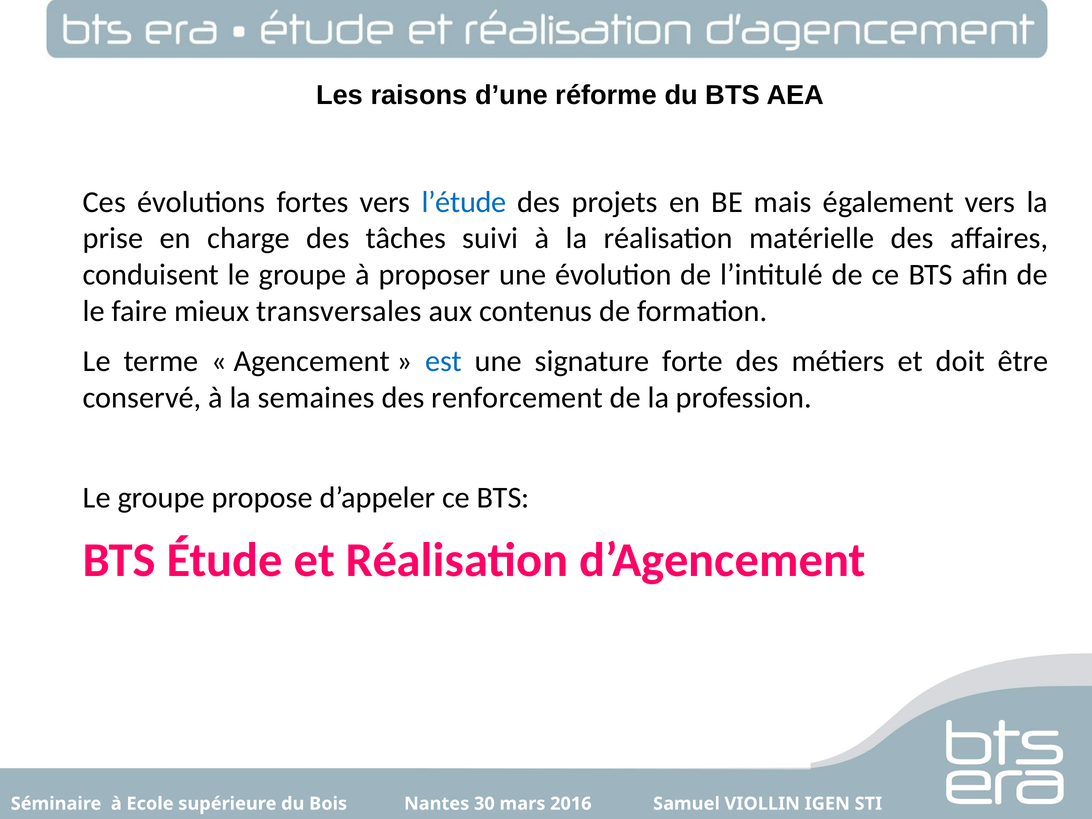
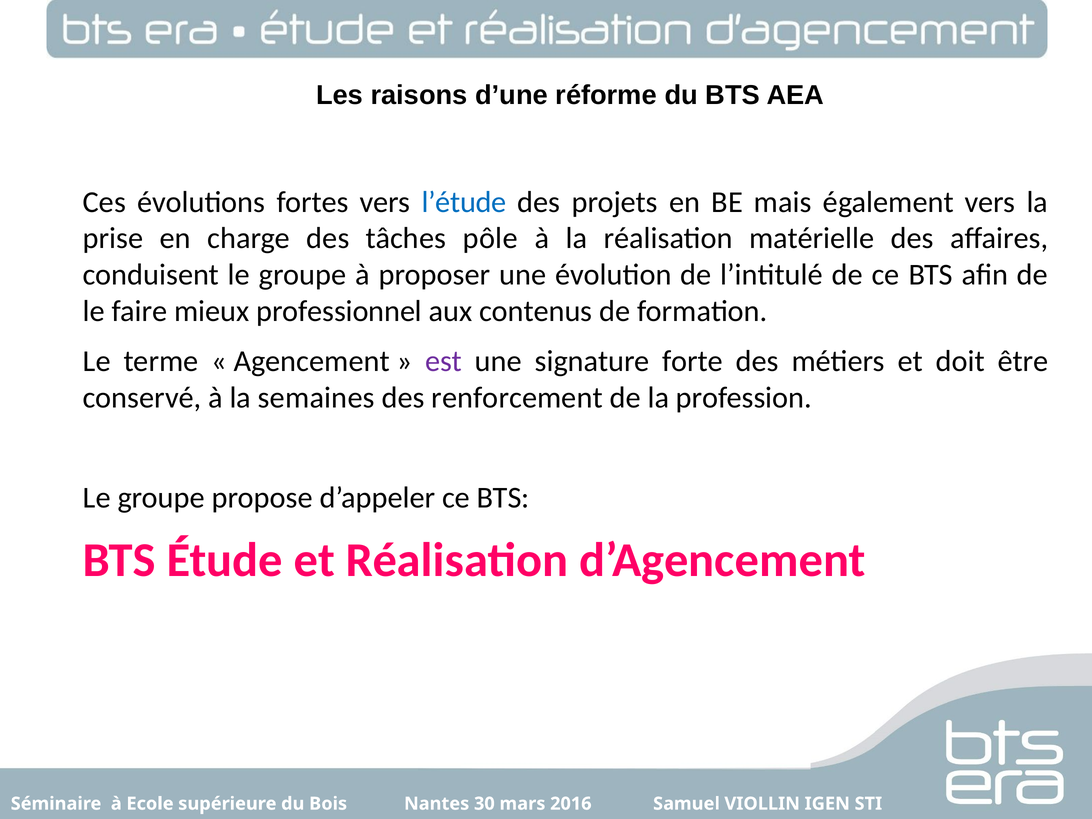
suivi: suivi -> pôle
transversales: transversales -> professionnel
est colour: blue -> purple
